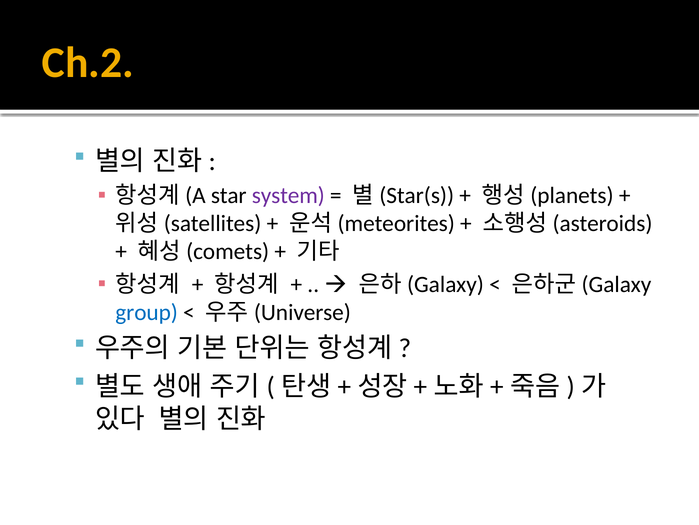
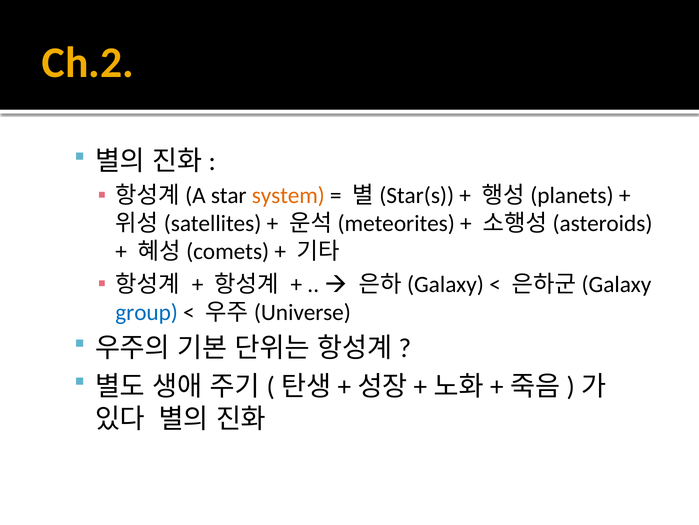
system colour: purple -> orange
